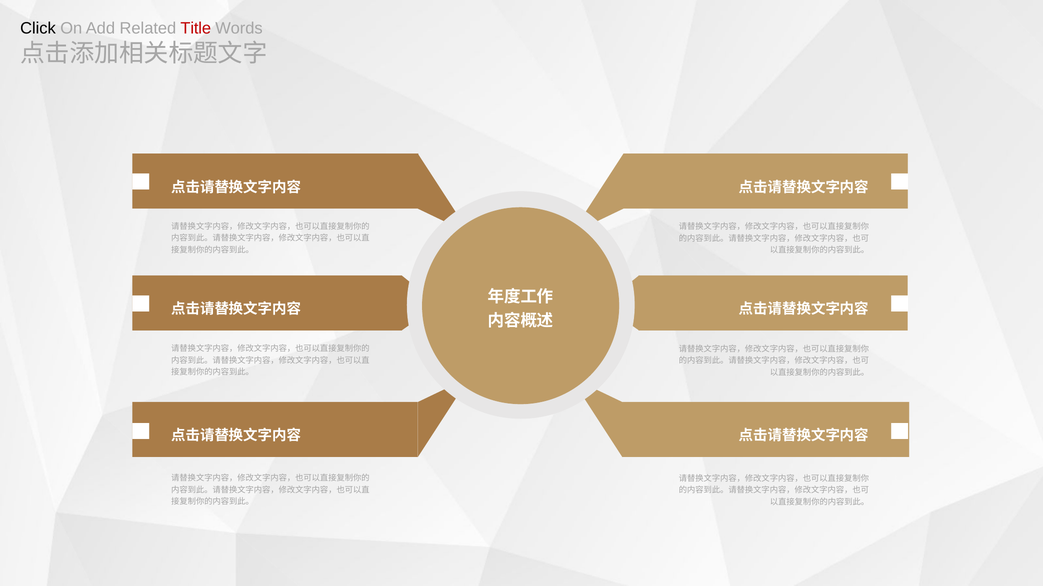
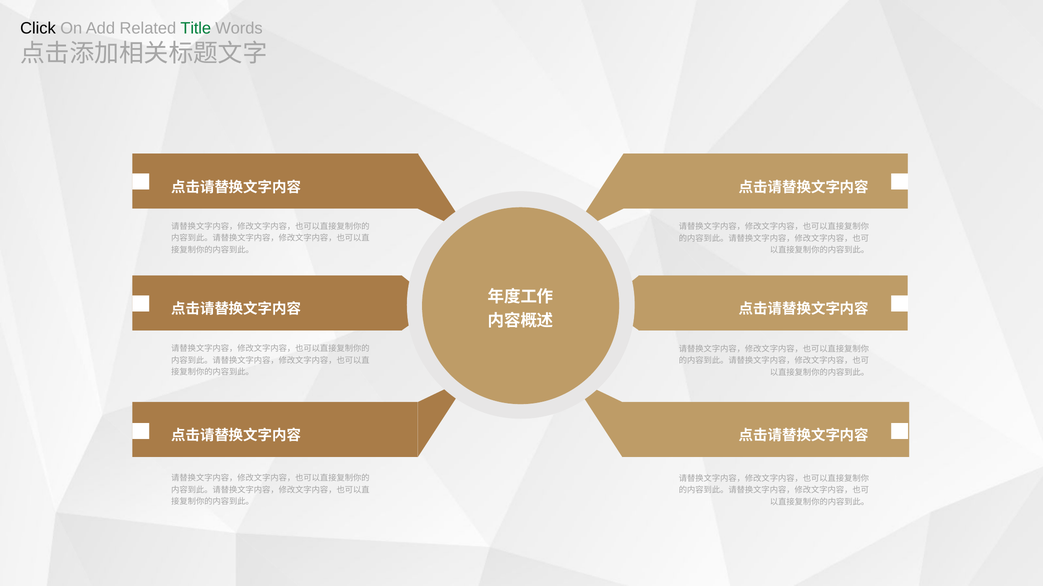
Title colour: red -> green
